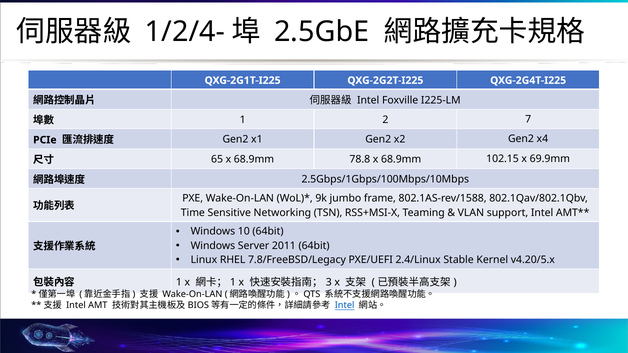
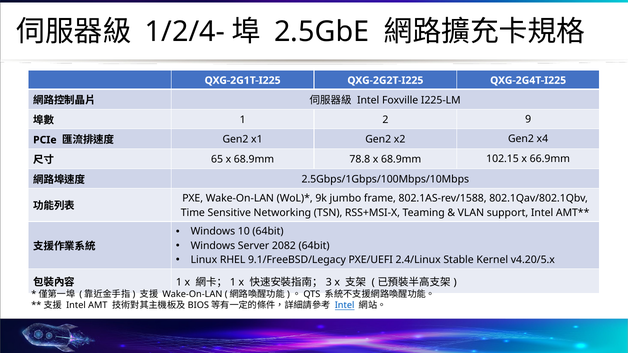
7: 7 -> 9
69.9mm: 69.9mm -> 66.9mm
2011: 2011 -> 2082
7.8/FreeBSD/Legacy: 7.8/FreeBSD/Legacy -> 9.1/FreeBSD/Legacy
